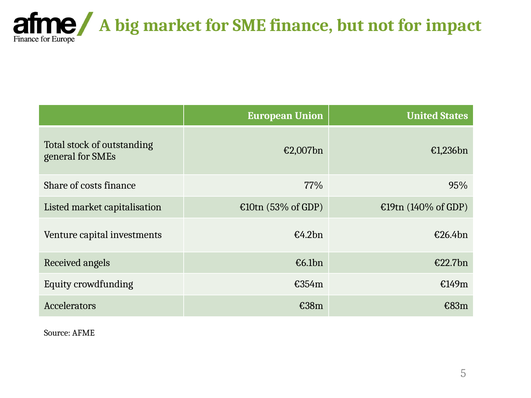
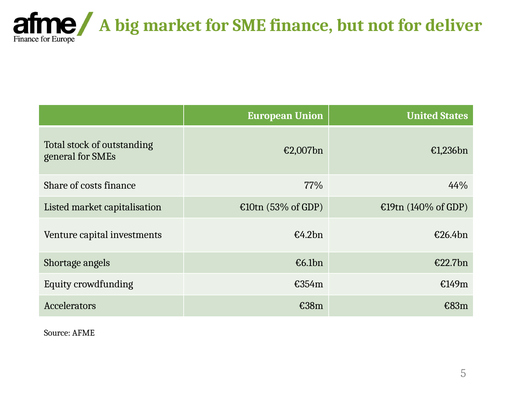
impact: impact -> deliver
95%: 95% -> 44%
Received: Received -> Shortage
